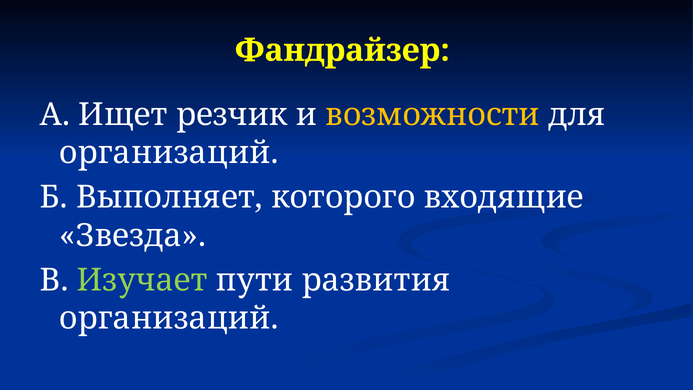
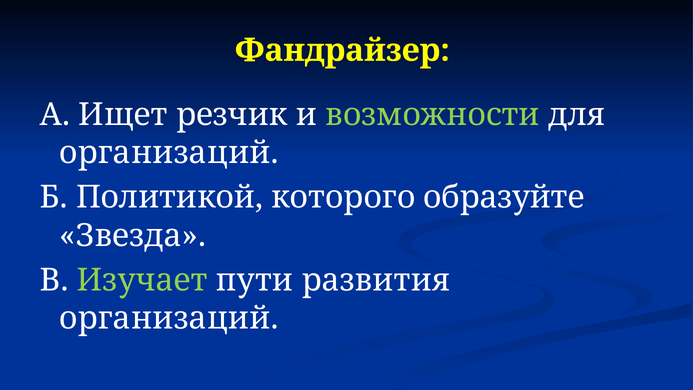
возможности colour: yellow -> light green
Выполняет: Выполняет -> Политикой
входящие: входящие -> образуйте
